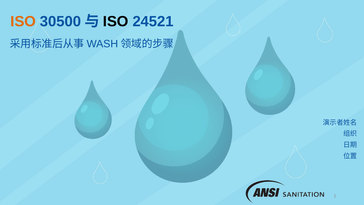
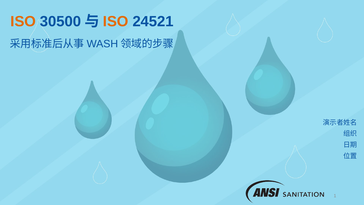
ISO at (116, 22) colour: black -> orange
